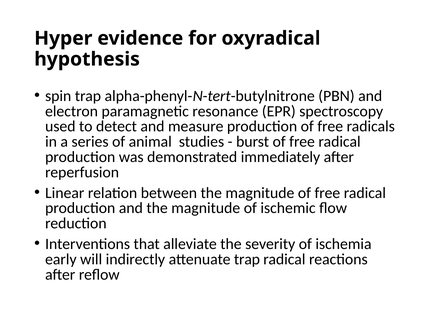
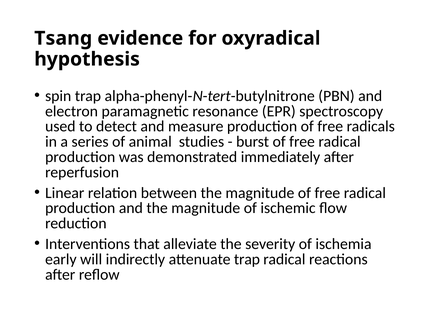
Hyper: Hyper -> Tsang
